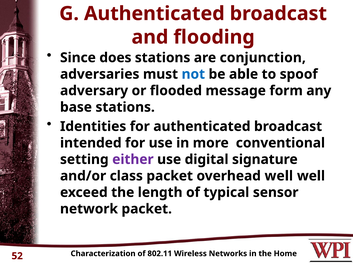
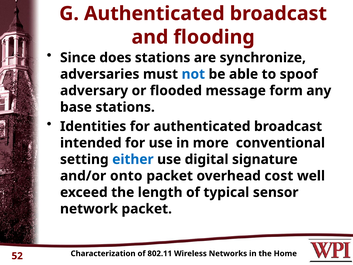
conjunction: conjunction -> synchronize
either colour: purple -> blue
class: class -> onto
overhead well: well -> cost
